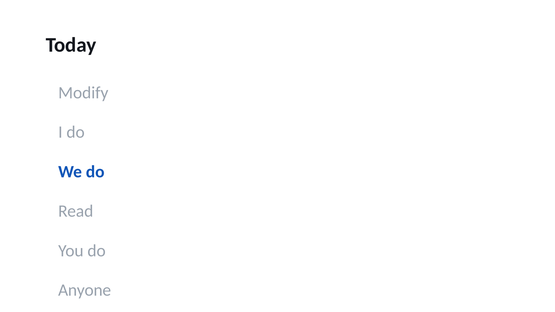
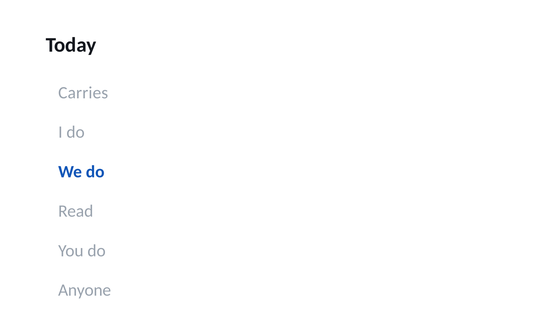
Modify: Modify -> Carries
